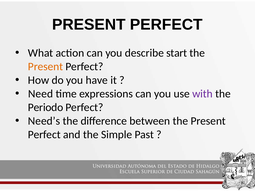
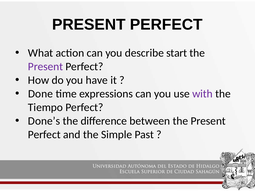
Present at (46, 67) colour: orange -> purple
Need: Need -> Done
Periodo: Periodo -> Tiempo
Need’s: Need’s -> Done’s
